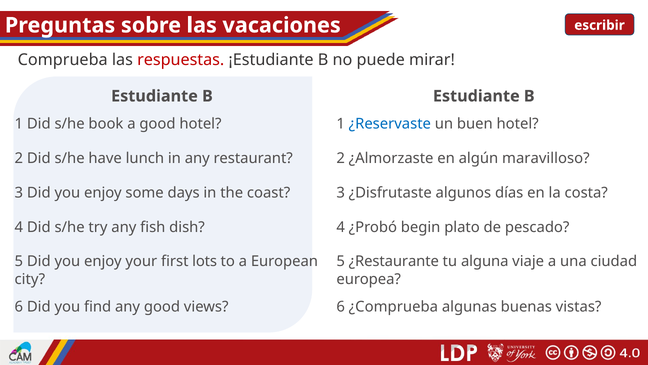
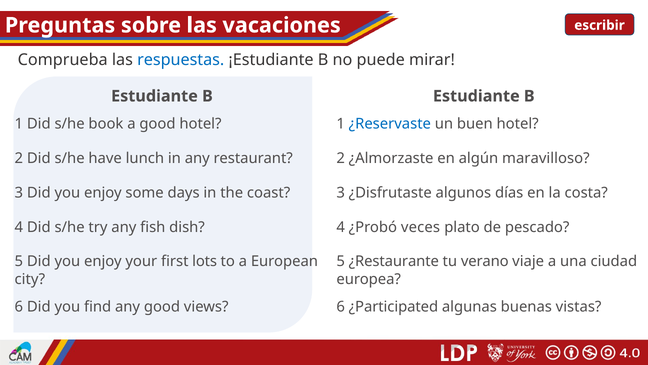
respuestas colour: red -> blue
begin: begin -> veces
alguna: alguna -> verano
¿Comprueba: ¿Comprueba -> ¿Participated
